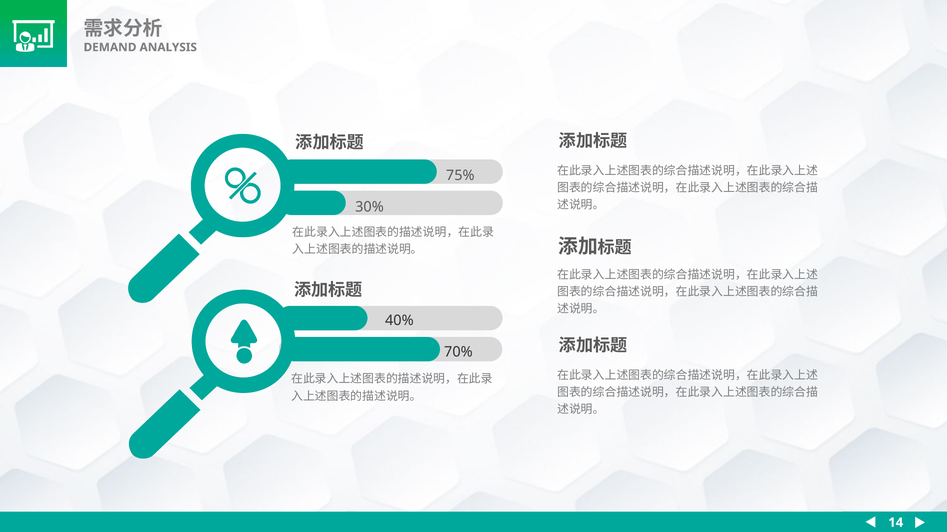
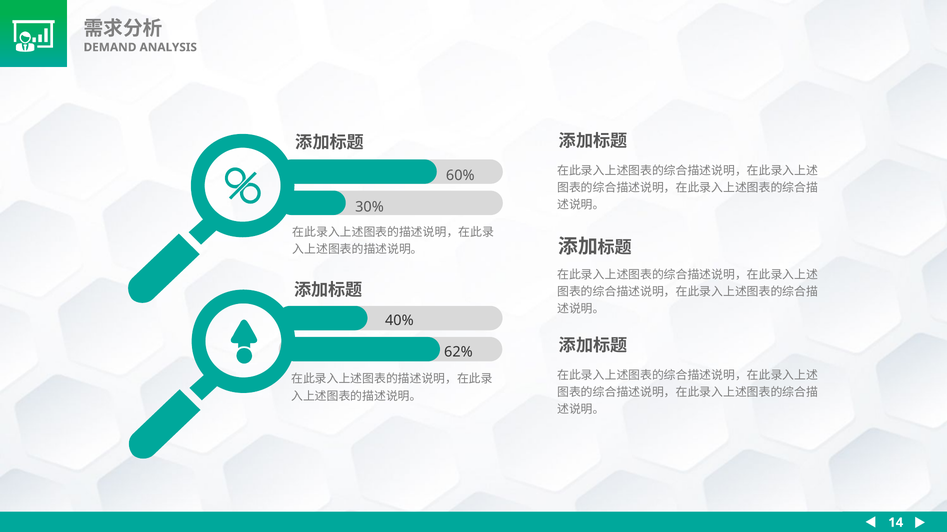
75%: 75% -> 60%
70%: 70% -> 62%
